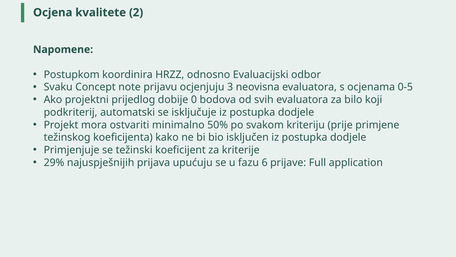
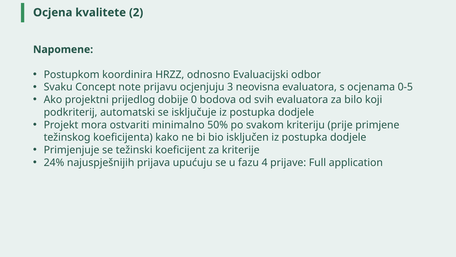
29%: 29% -> 24%
6: 6 -> 4
